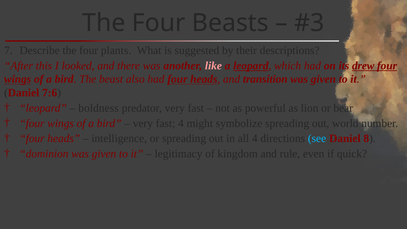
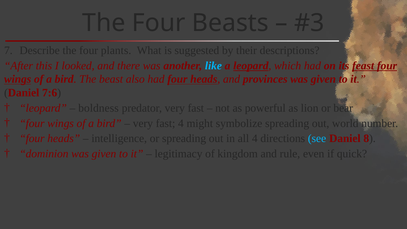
like colour: pink -> light blue
drew: drew -> feast
transition: transition -> provinces
